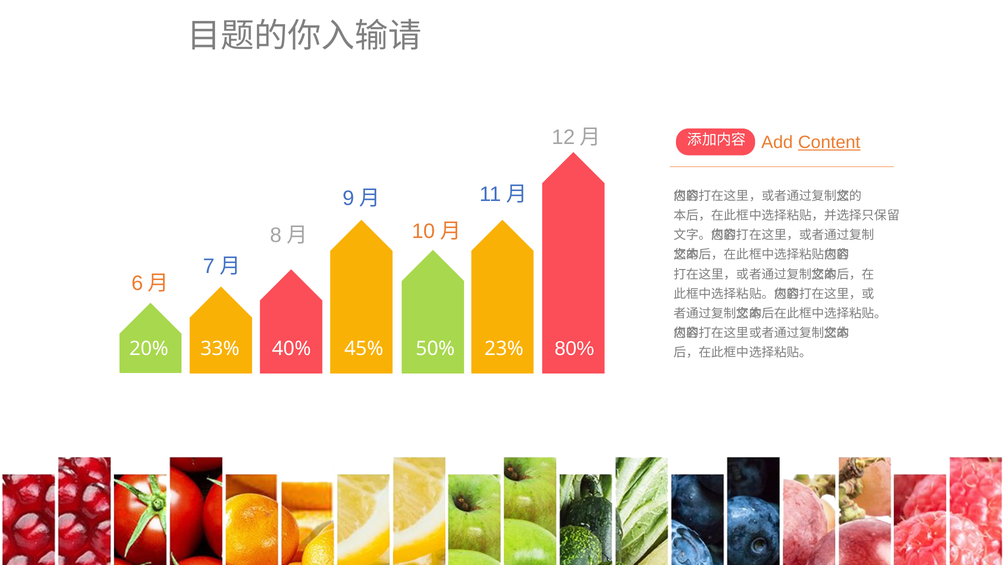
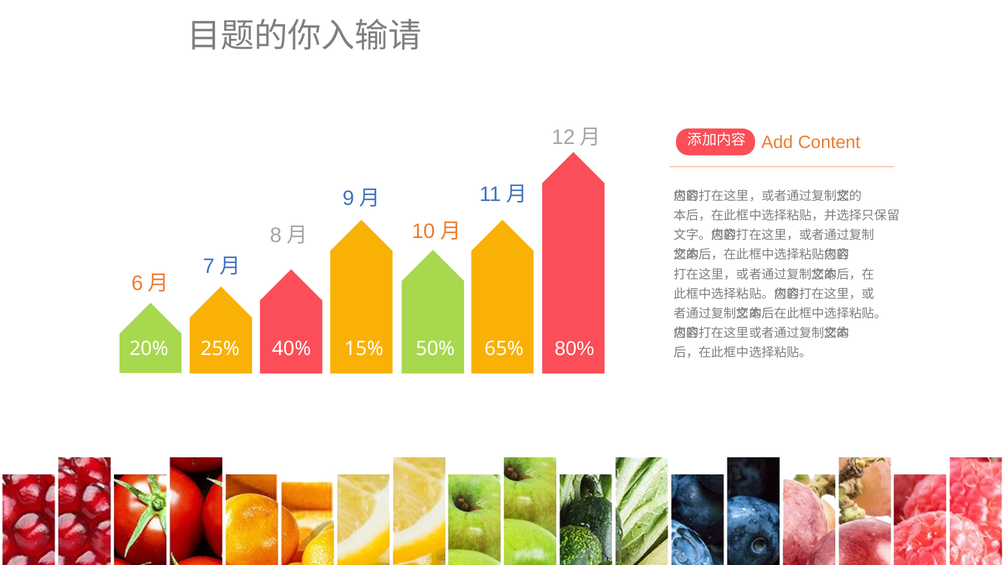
Content underline: present -> none
33%: 33% -> 25%
45%: 45% -> 15%
23%: 23% -> 65%
